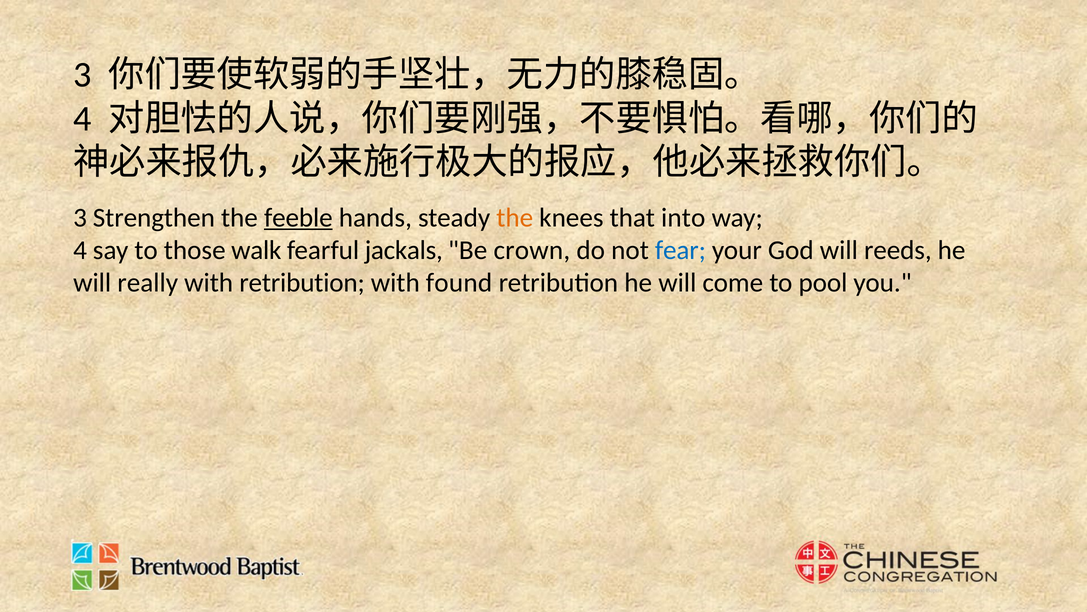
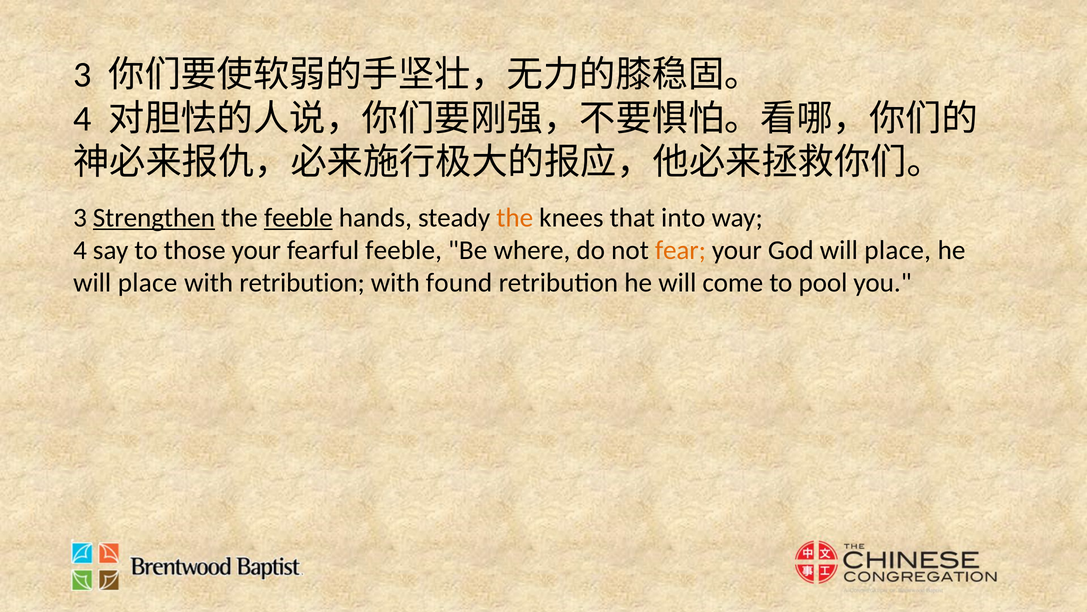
Strengthen underline: none -> present
those walk: walk -> your
fearful jackals: jackals -> feeble
crown: crown -> where
fear colour: blue -> orange
God will reeds: reeds -> place
really at (148, 283): really -> place
